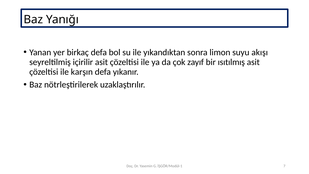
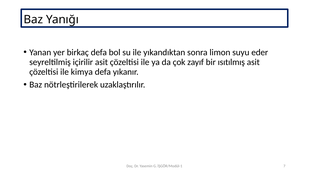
akışı: akışı -> eder
karşın: karşın -> kimya
